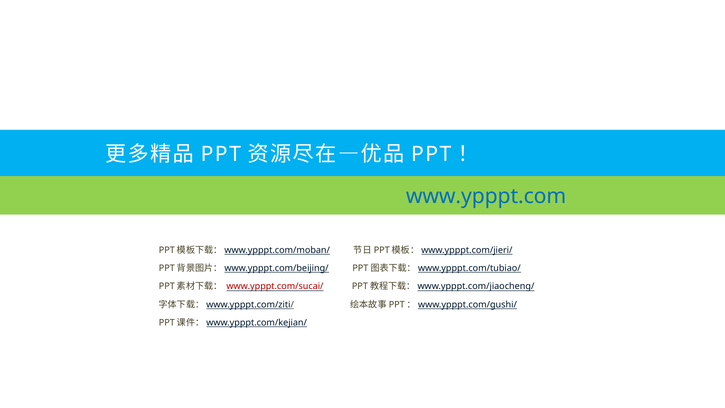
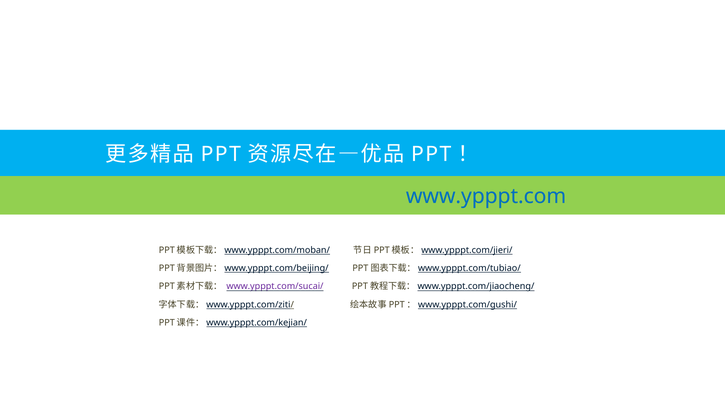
www.ypppt.com/sucai/ colour: red -> purple
